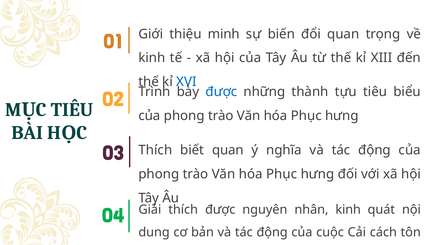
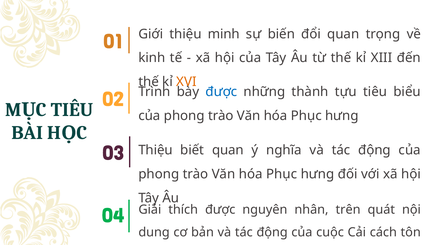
XVI colour: blue -> orange
03 Thích: Thích -> Thiệu
nhân kinh: kinh -> trên
